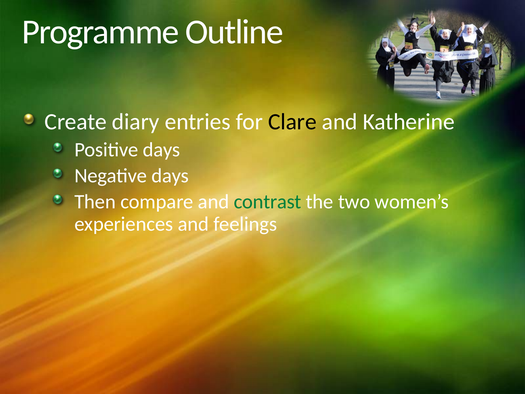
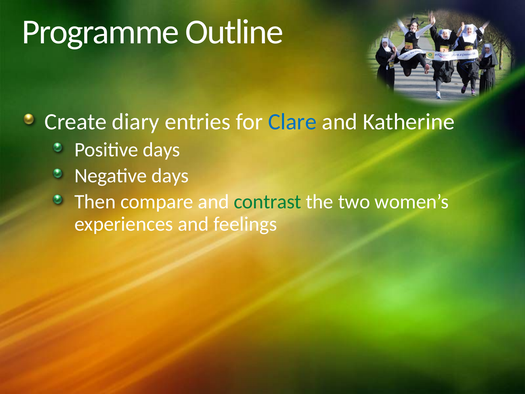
Clare colour: black -> blue
